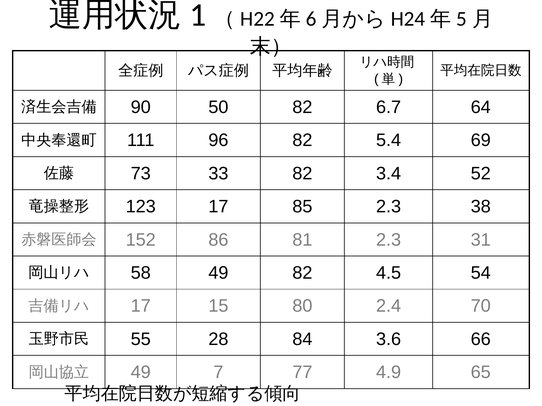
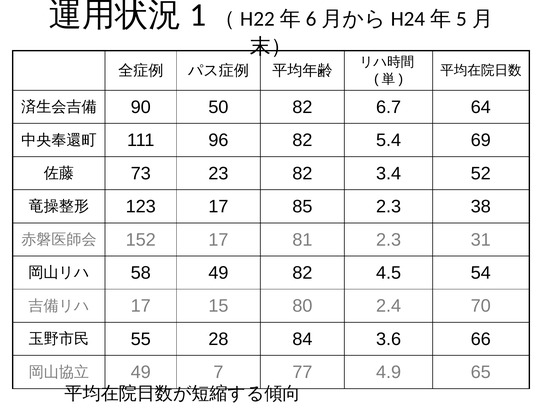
33: 33 -> 23
152 86: 86 -> 17
